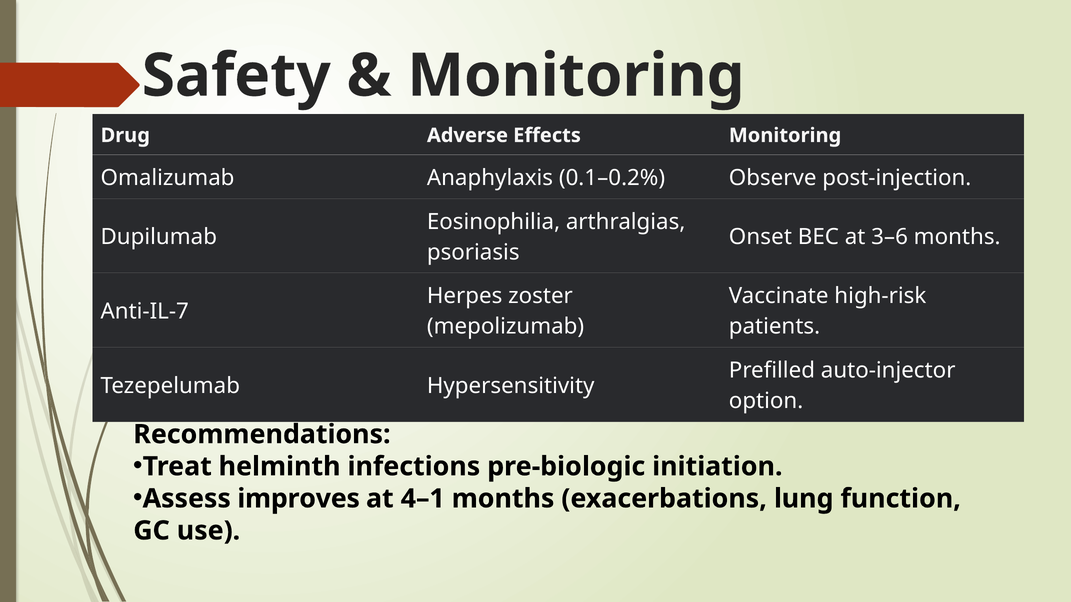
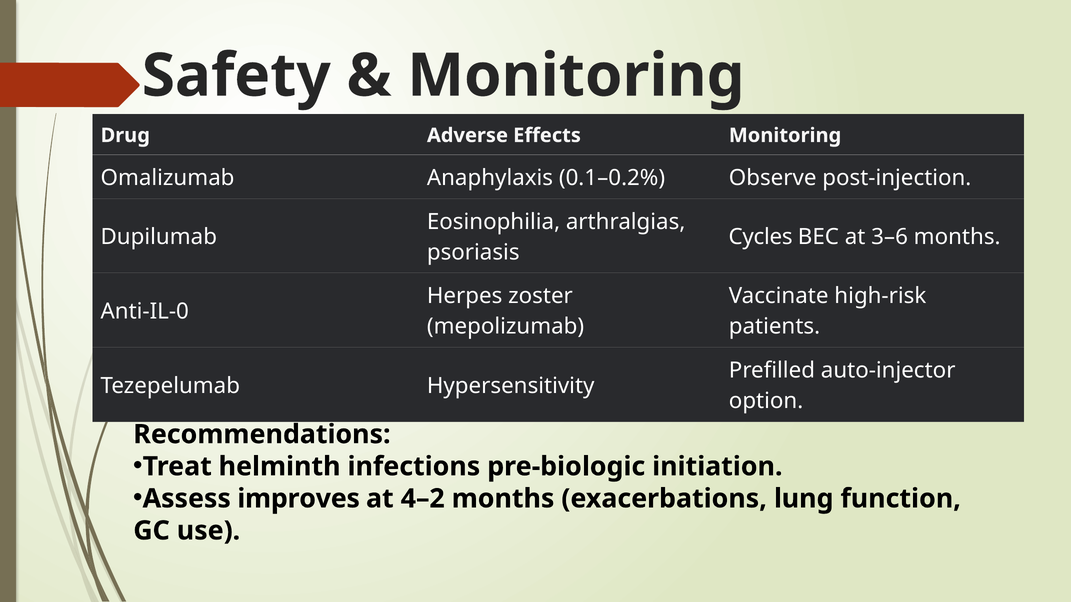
Onset: Onset -> Cycles
Anti-IL-7: Anti-IL-7 -> Anti-IL-0
4–1: 4–1 -> 4–2
